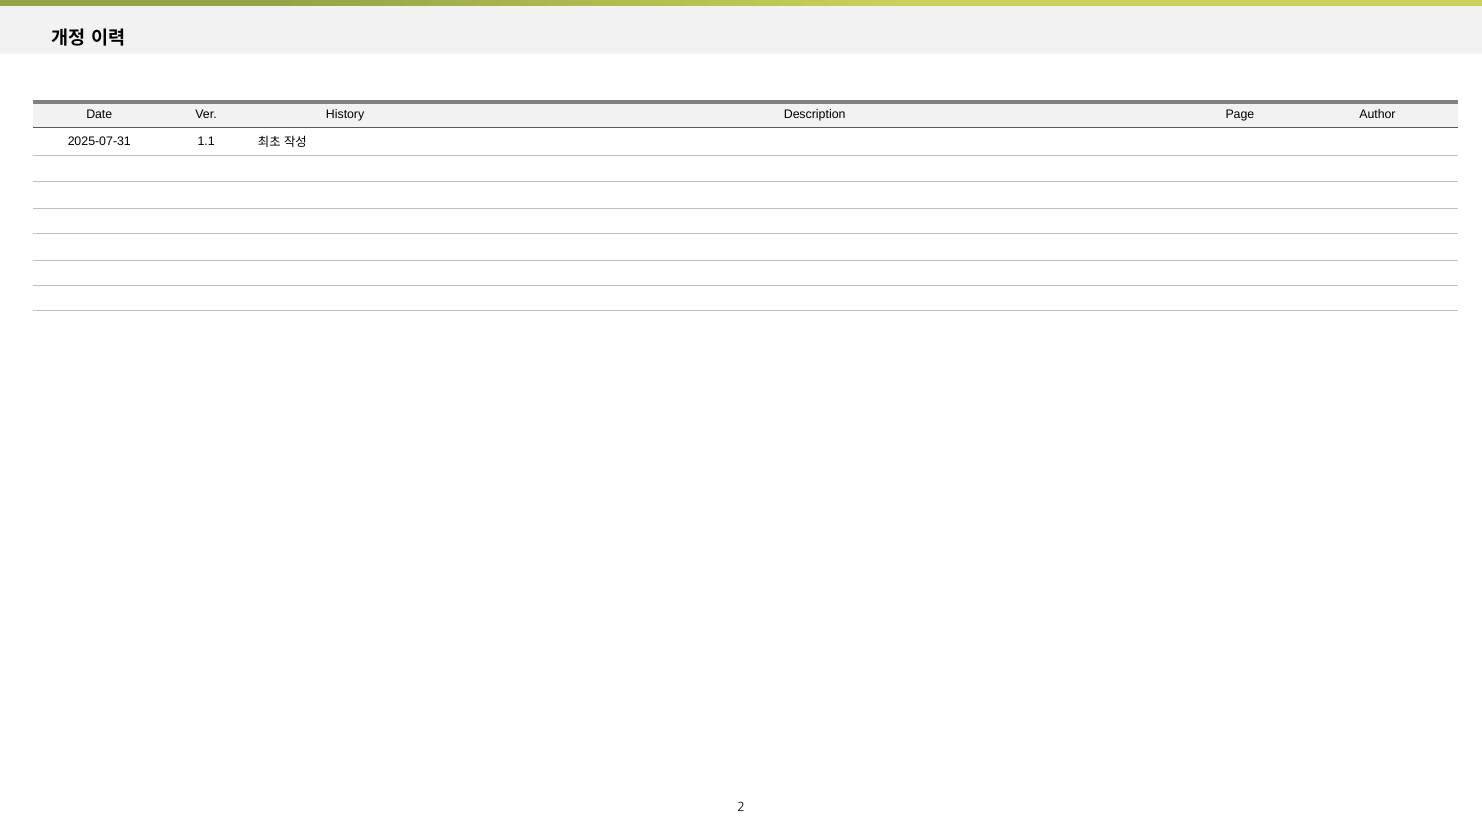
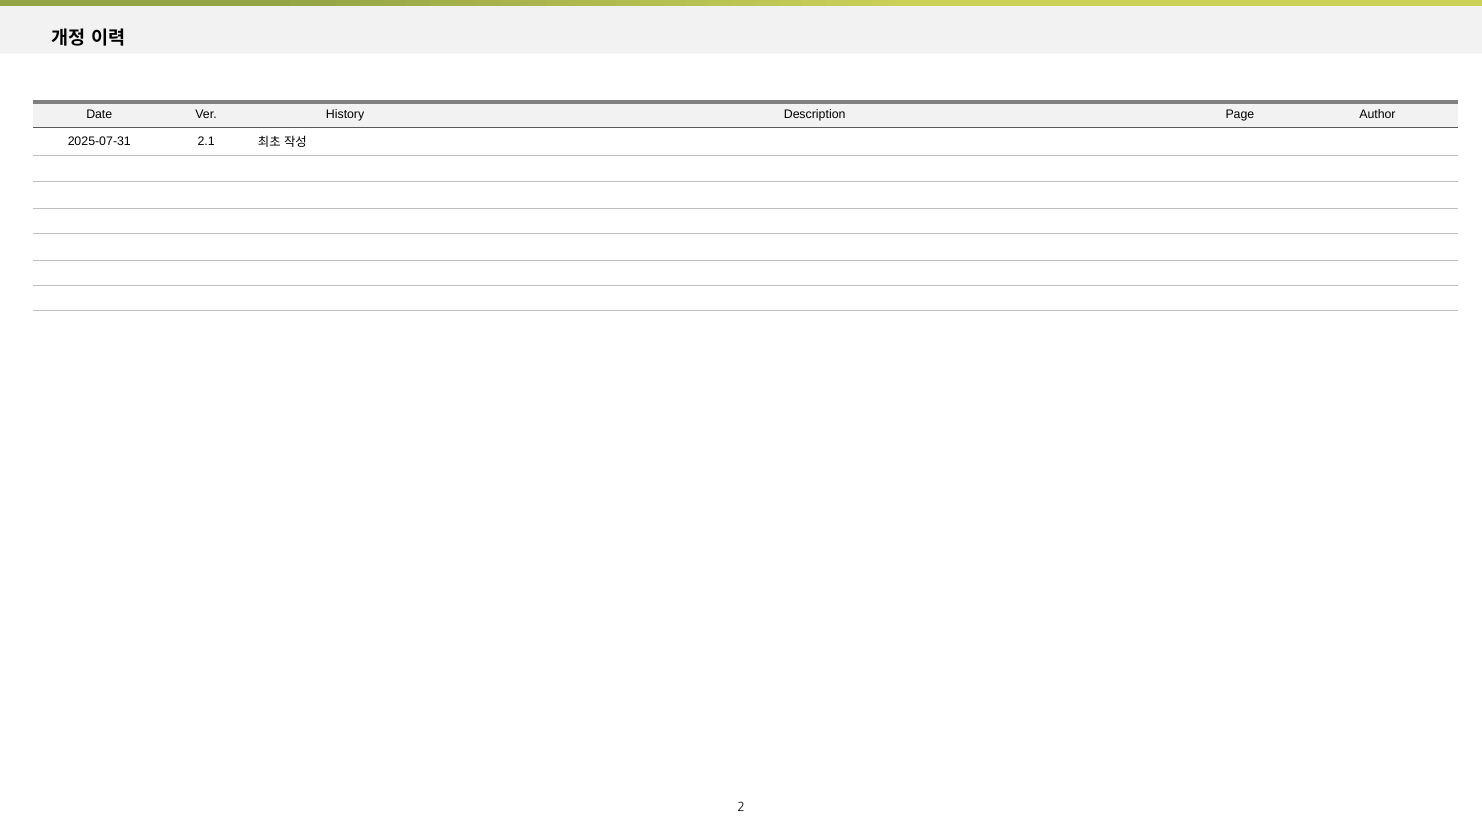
1.1: 1.1 -> 2.1
